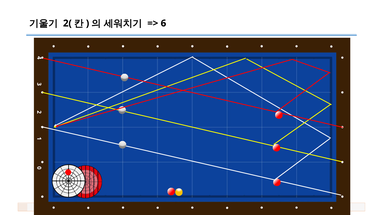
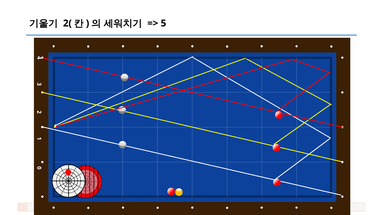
6: 6 -> 5
